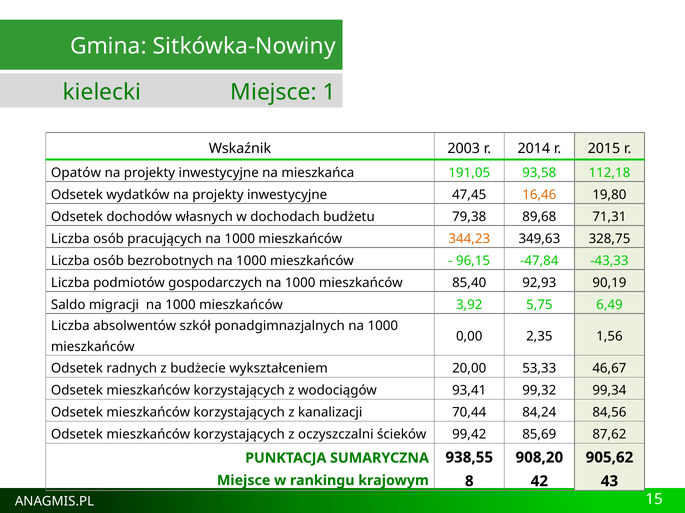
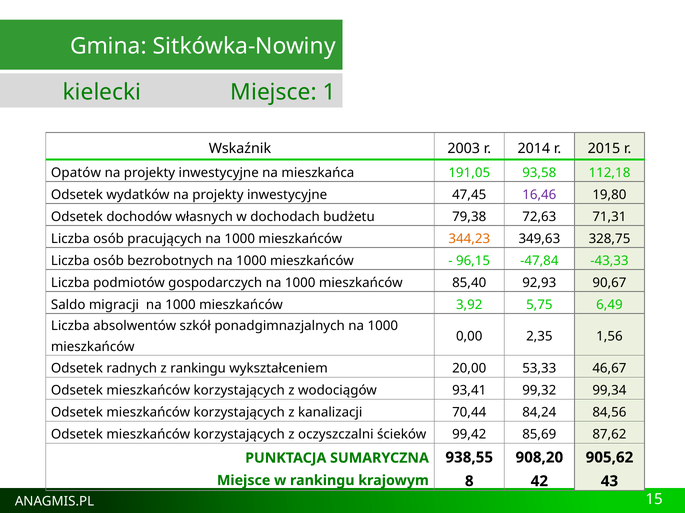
16,46 colour: orange -> purple
89,68: 89,68 -> 72,63
90,19: 90,19 -> 90,67
z budżecie: budżecie -> rankingu
